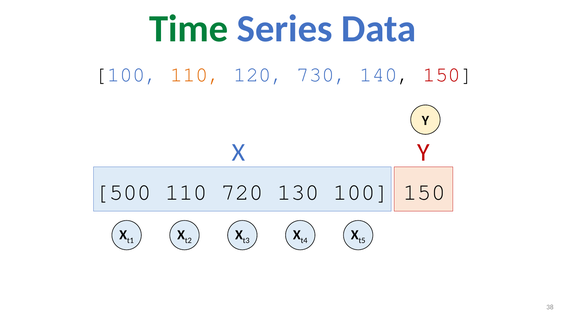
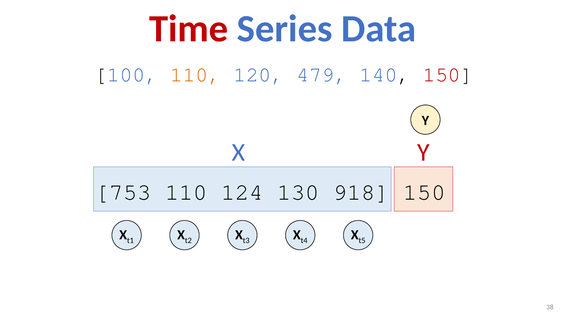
Time colour: green -> red
730: 730 -> 479
500: 500 -> 753
720: 720 -> 124
130 100: 100 -> 918
